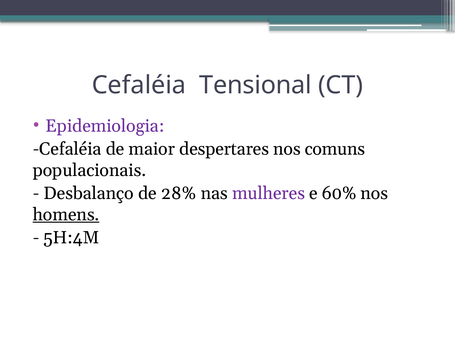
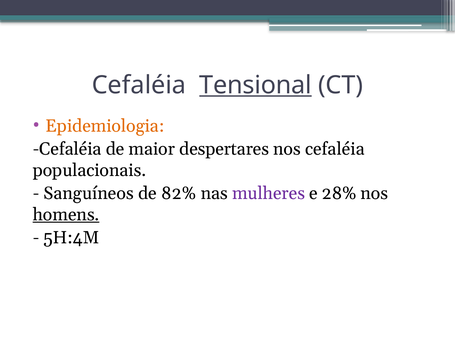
Tensional underline: none -> present
Epidemiologia colour: purple -> orange
nos comuns: comuns -> cefaléia
Desbalanço: Desbalanço -> Sanguíneos
28%: 28% -> 82%
60%: 60% -> 28%
